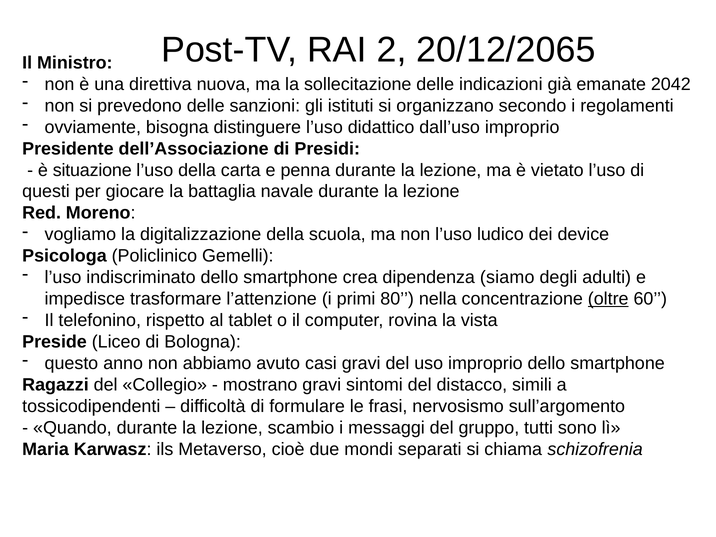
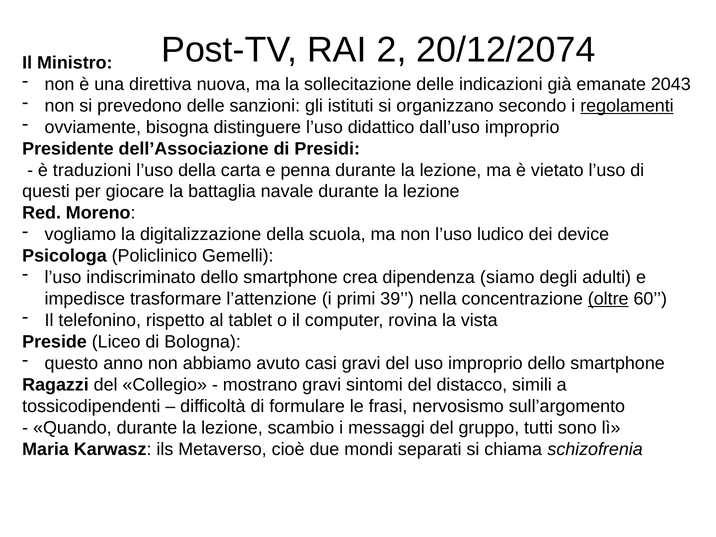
20/12/2065: 20/12/2065 -> 20/12/2074
2042: 2042 -> 2043
regolamenti underline: none -> present
situazione: situazione -> traduzioni
80: 80 -> 39
